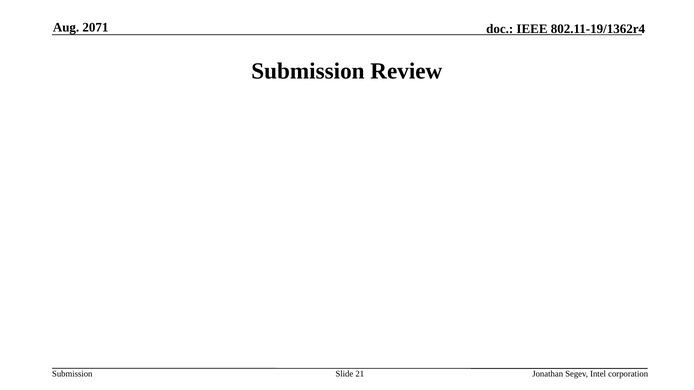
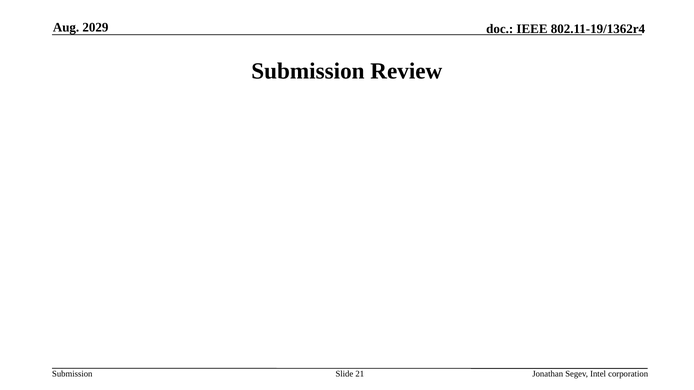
2071: 2071 -> 2029
